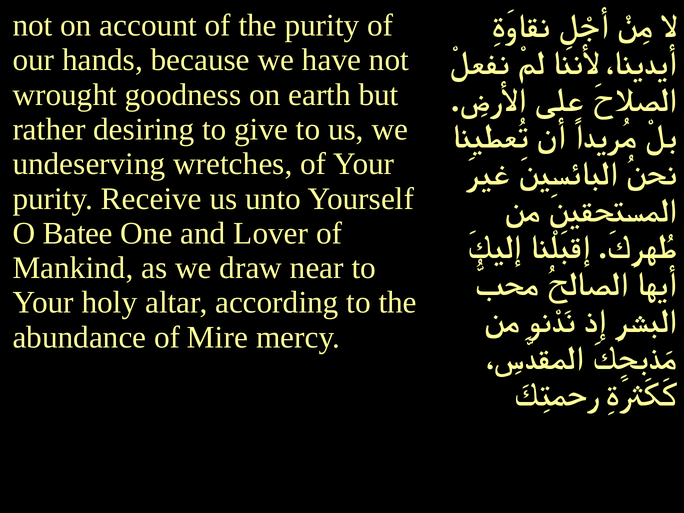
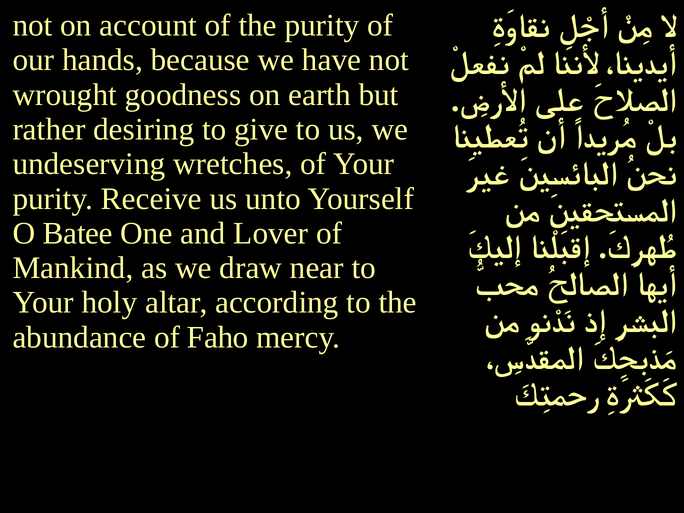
Mire: Mire -> Faho
